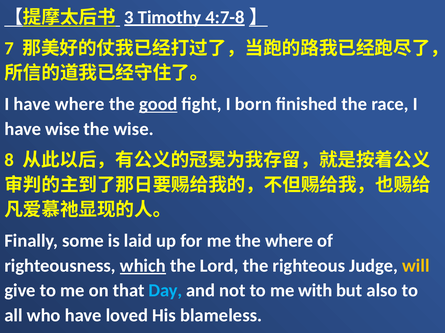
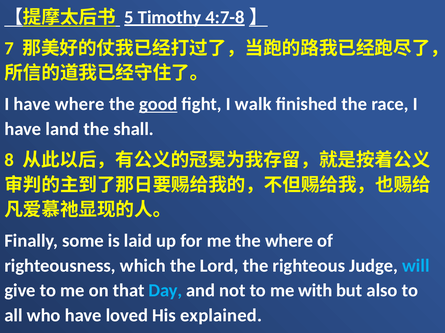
3: 3 -> 5
born: born -> walk
have wise: wise -> land
the wise: wise -> shall
which underline: present -> none
will colour: yellow -> light blue
blameless: blameless -> explained
